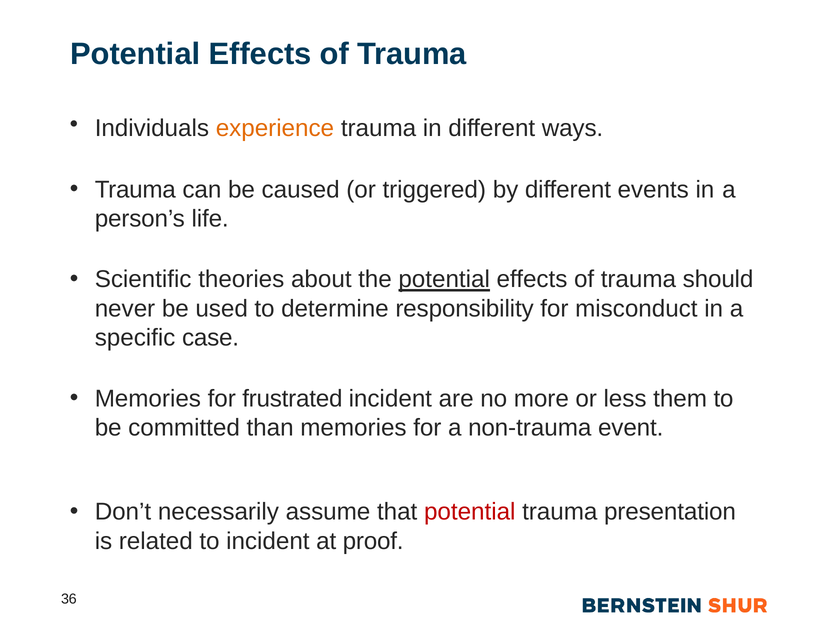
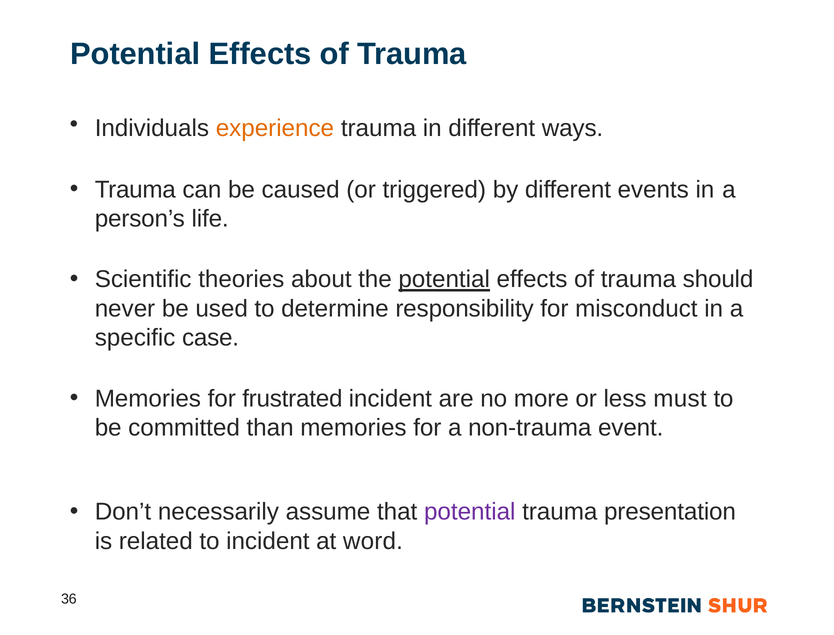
them: them -> must
potential at (470, 512) colour: red -> purple
proof: proof -> word
